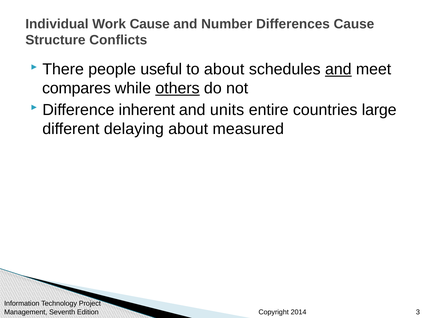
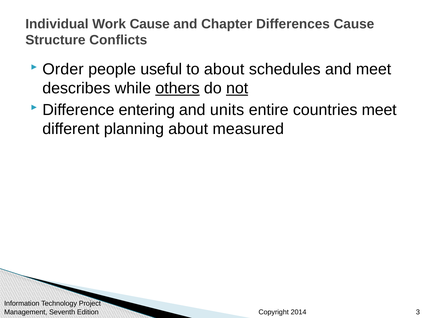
Number: Number -> Chapter
There: There -> Order
and at (338, 69) underline: present -> none
compares: compares -> describes
not underline: none -> present
inherent: inherent -> entering
countries large: large -> meet
delaying: delaying -> planning
